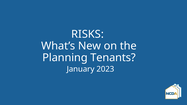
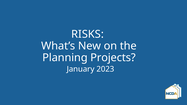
Tenants: Tenants -> Projects
